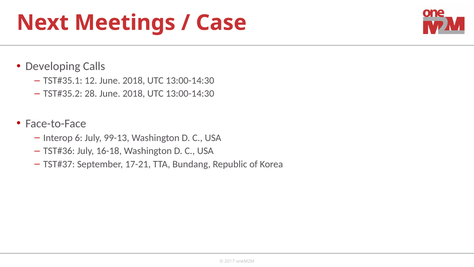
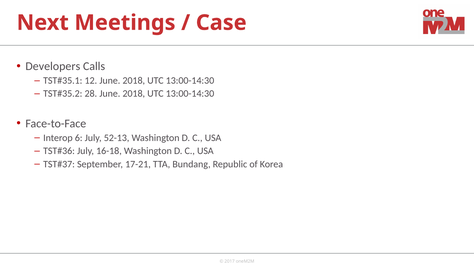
Developing: Developing -> Developers
99-13: 99-13 -> 52-13
